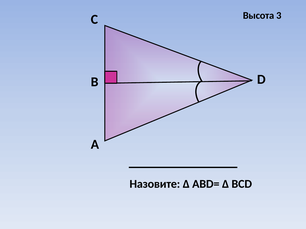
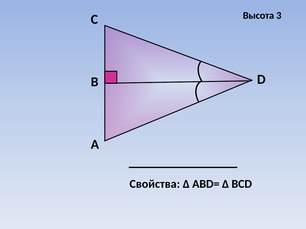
Назовите: Назовите -> Свойства
